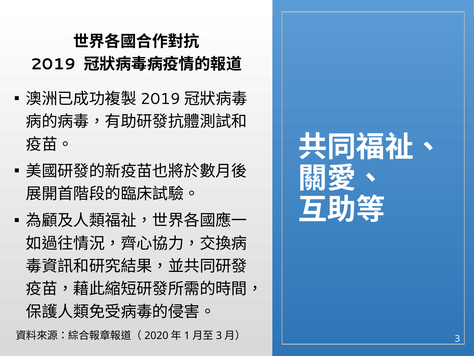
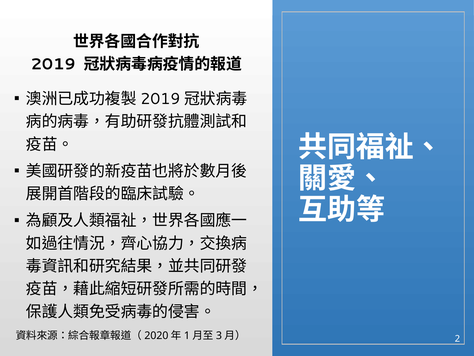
3: 3 -> 2
